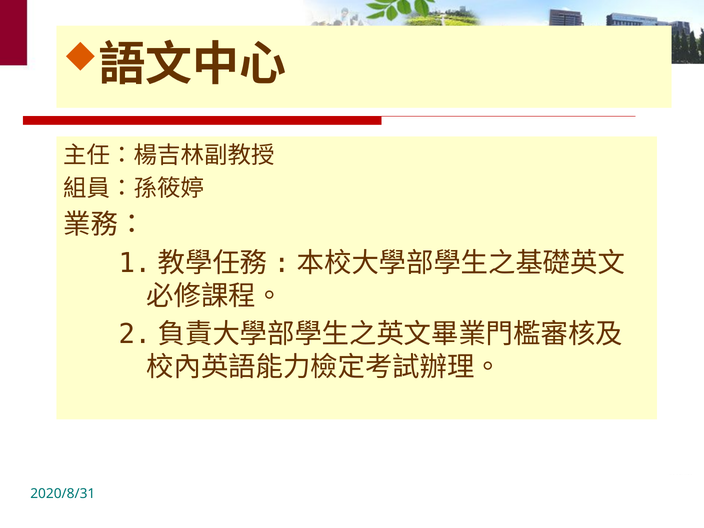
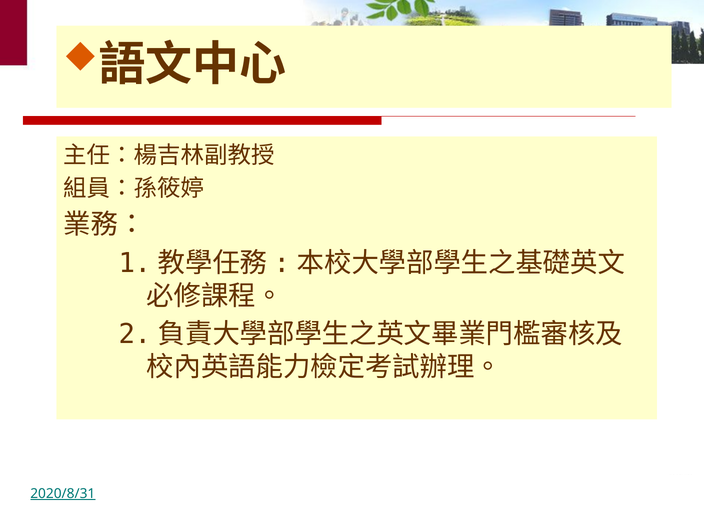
2020/8/31 underline: none -> present
